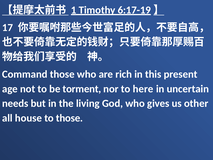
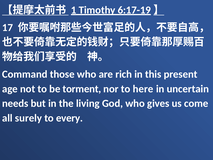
other: other -> come
house: house -> surely
to those: those -> every
